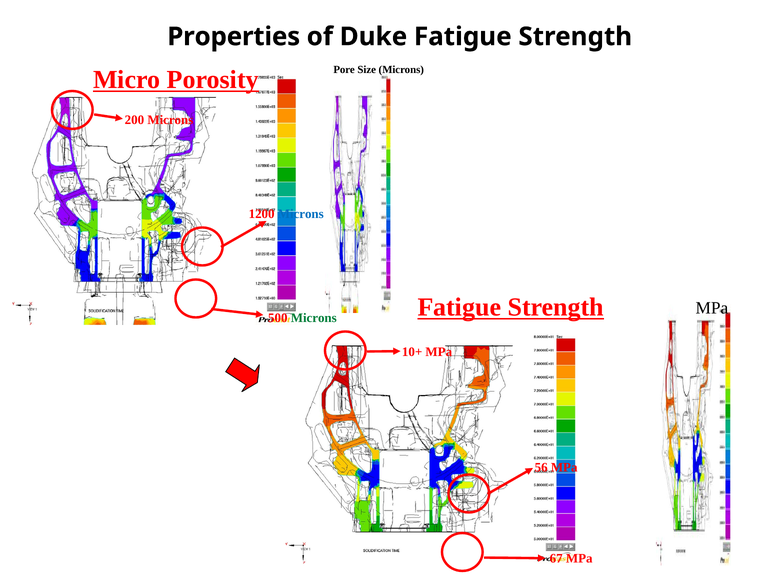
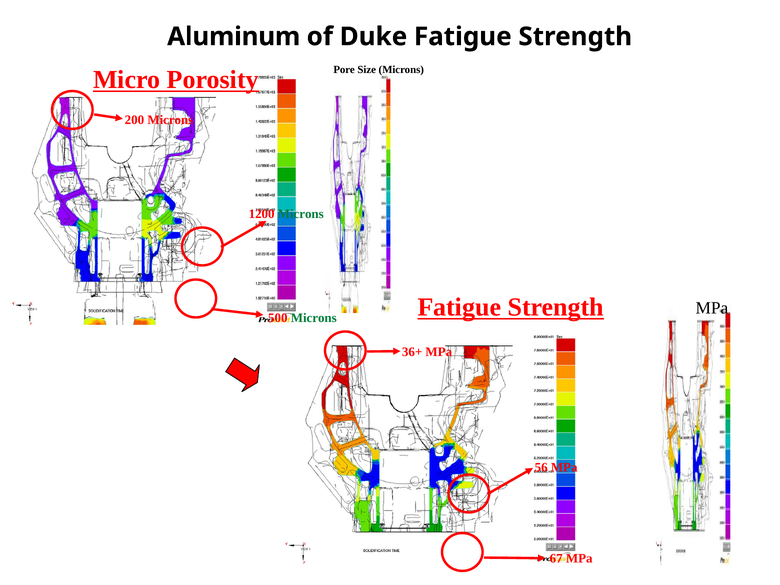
Properties: Properties -> Aluminum
Microns at (301, 214) colour: blue -> green
10+: 10+ -> 36+
